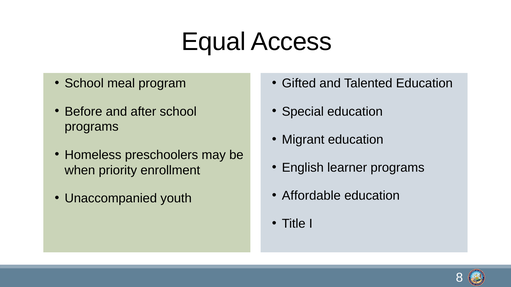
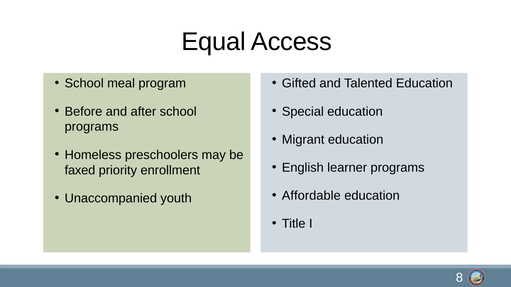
when: when -> faxed
